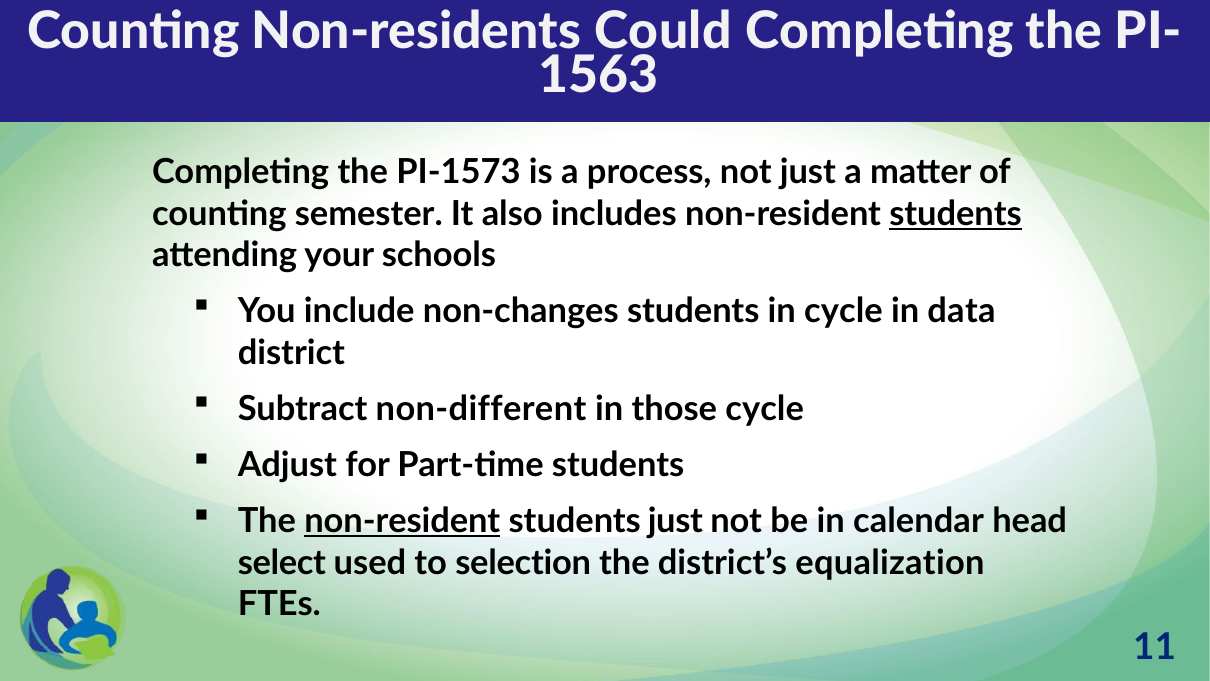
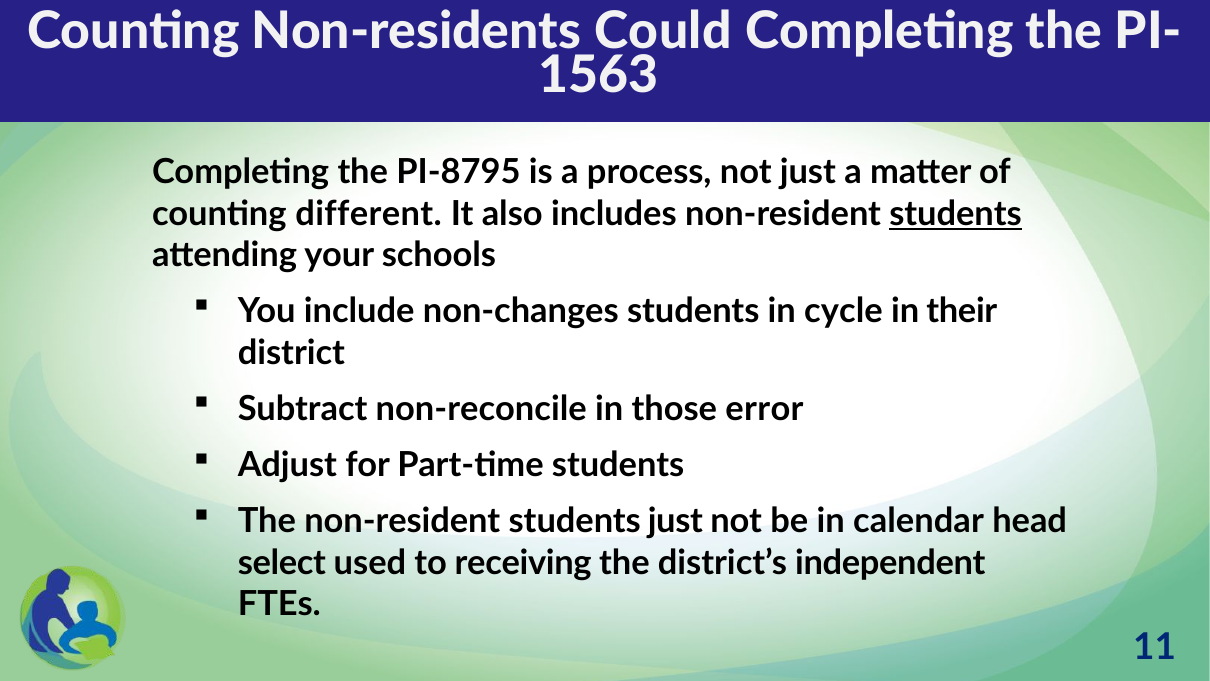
PI-1573: PI-1573 -> PI-8795
semester: semester -> different
data: data -> their
non-different: non-different -> non-reconcile
those cycle: cycle -> error
non-resident at (402, 521) underline: present -> none
selection: selection -> receiving
equalization: equalization -> independent
